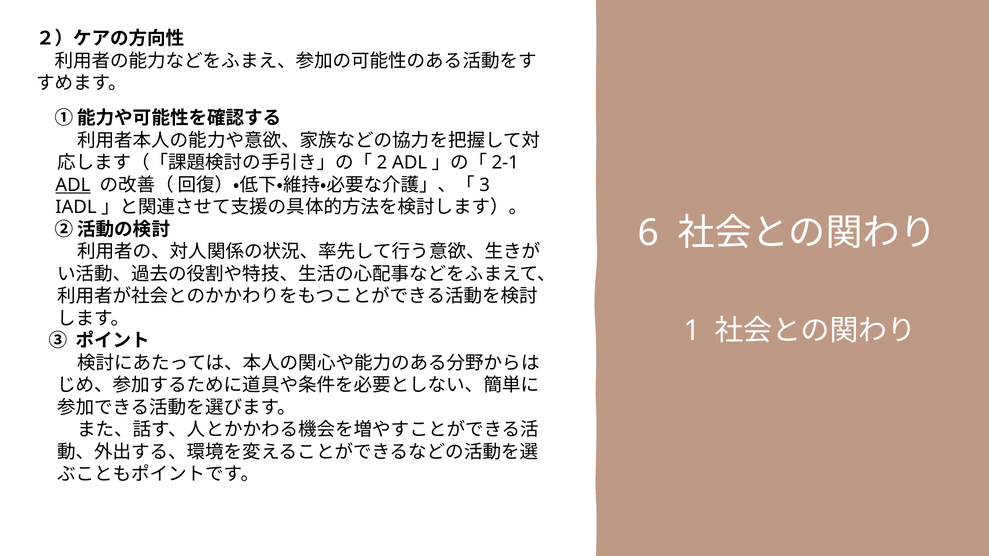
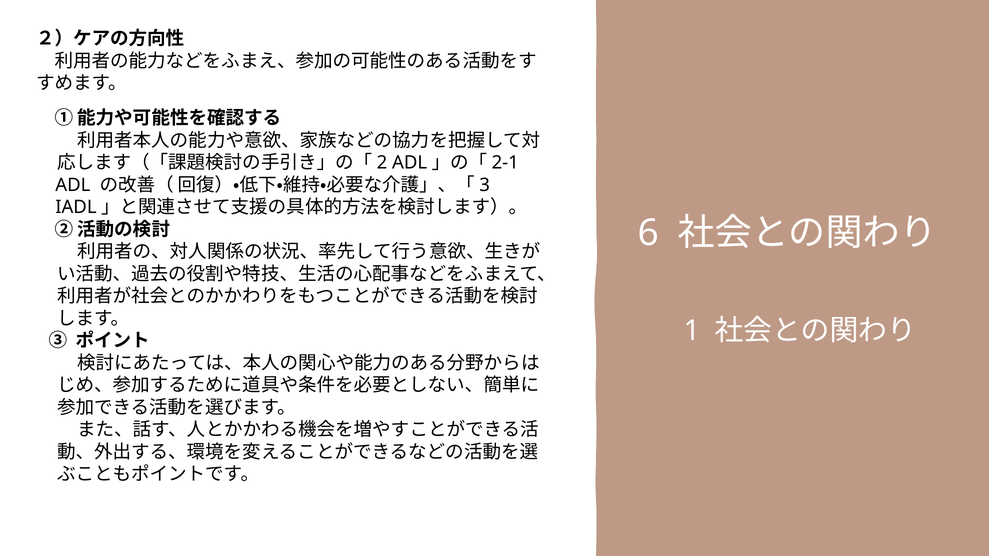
ADL underline: present -> none
